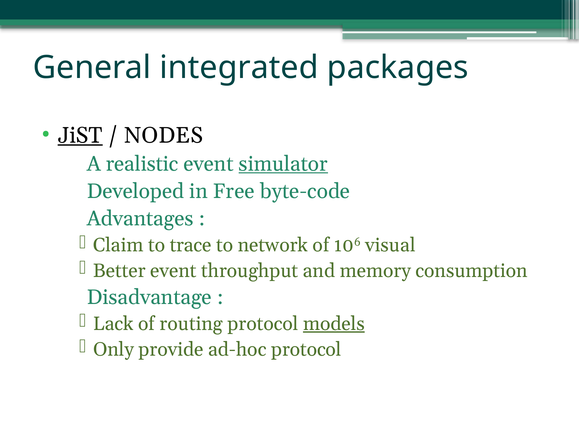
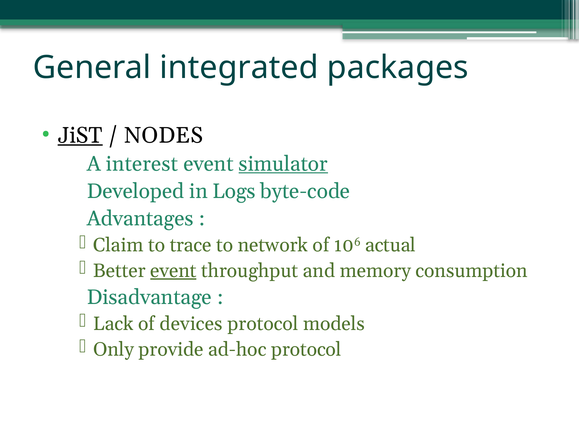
realistic: realistic -> interest
Free: Free -> Logs
visual: visual -> actual
event at (173, 271) underline: none -> present
routing: routing -> devices
models underline: present -> none
